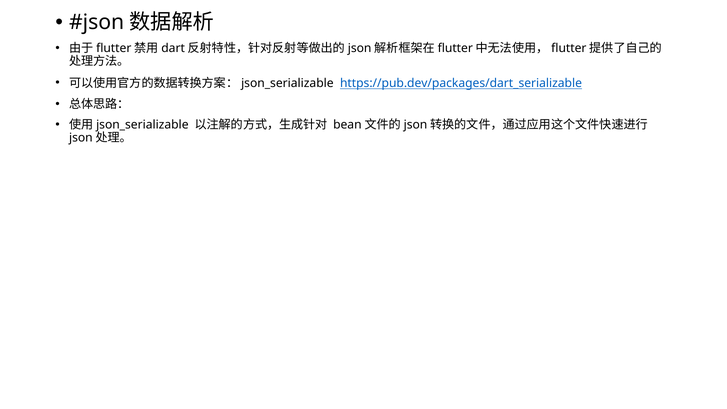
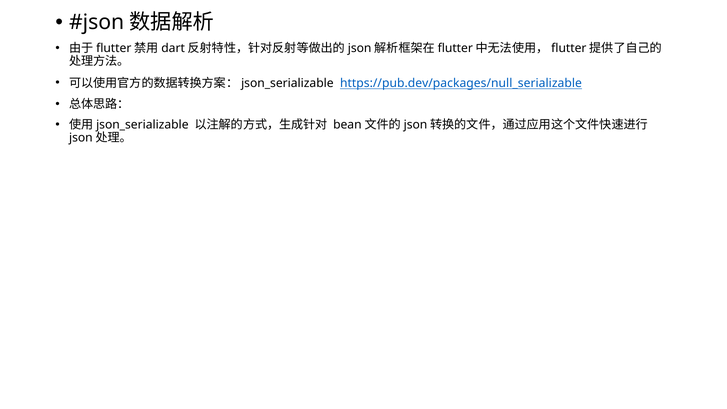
https://pub.dev/packages/dart_serializable: https://pub.dev/packages/dart_serializable -> https://pub.dev/packages/null_serializable
